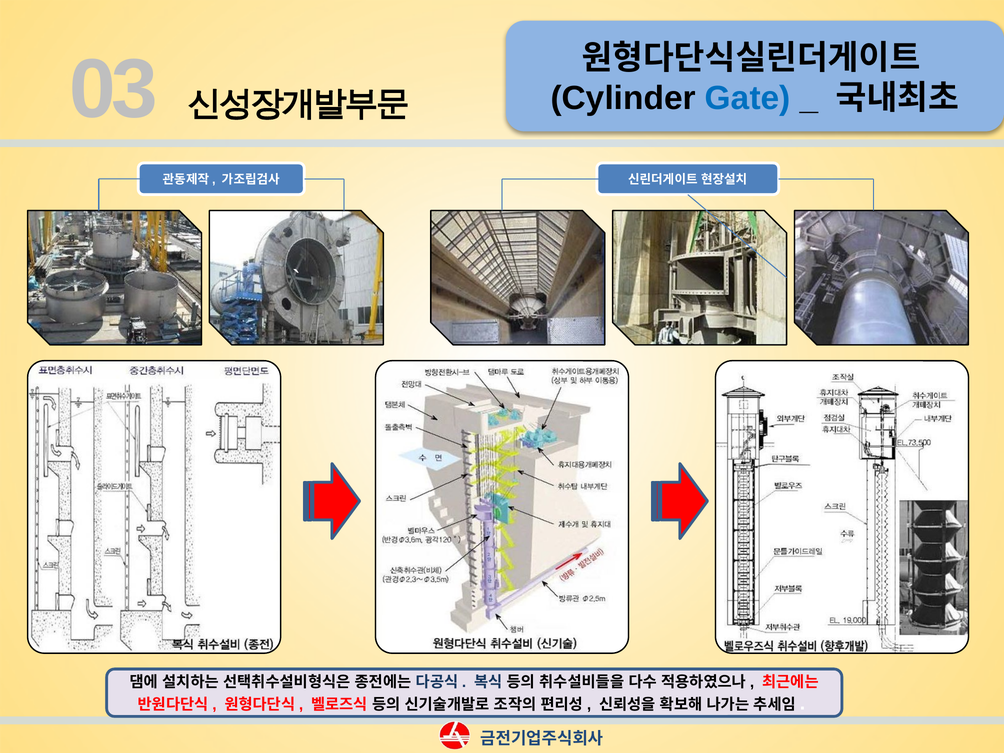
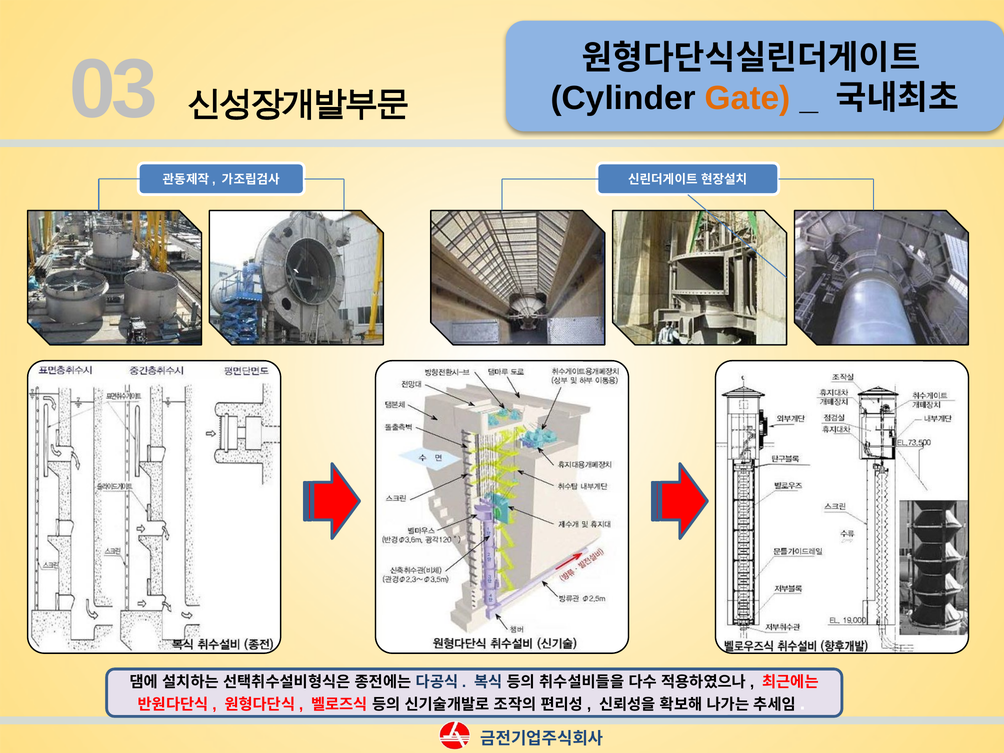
Gate colour: blue -> orange
